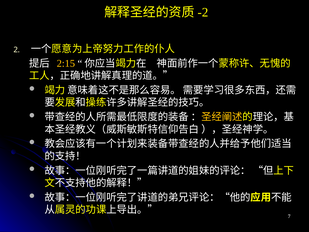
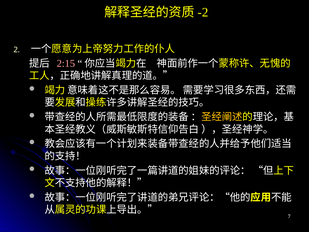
2:15 colour: yellow -> pink
